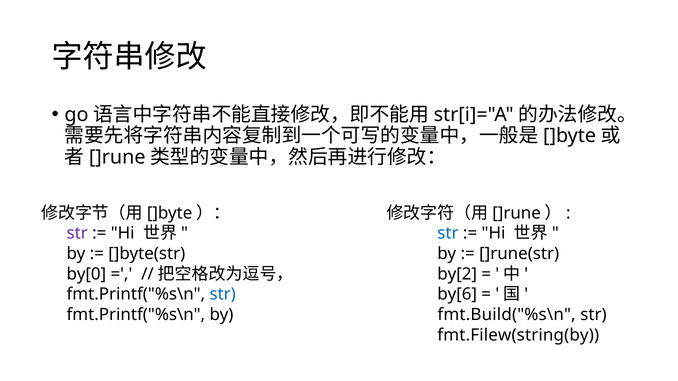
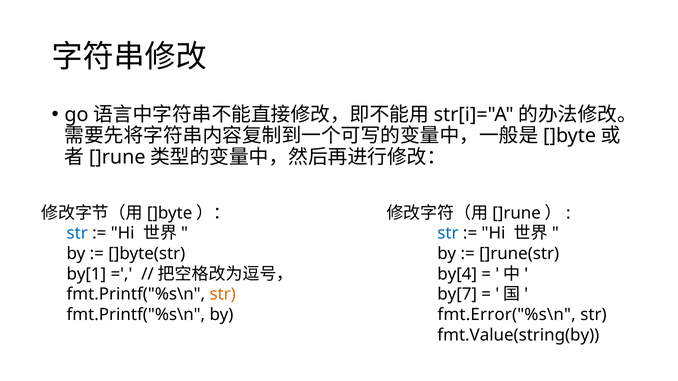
str at (77, 234) colour: purple -> blue
by[0: by[0 -> by[1
by[2: by[2 -> by[4
str at (223, 295) colour: blue -> orange
by[6: by[6 -> by[7
fmt.Build("%s\n: fmt.Build("%s\n -> fmt.Error("%s\n
fmt.Filew(string(by: fmt.Filew(string(by -> fmt.Value(string(by
